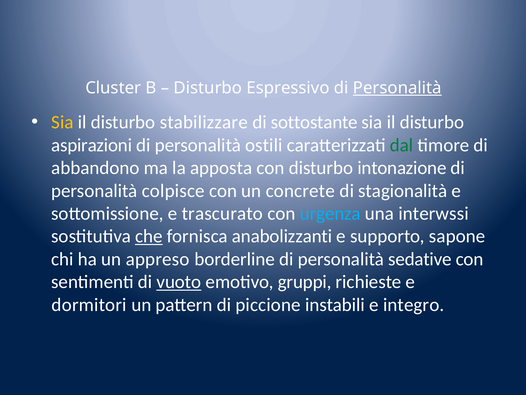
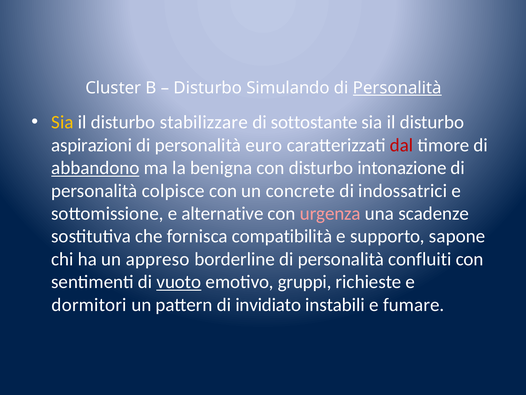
Espressivo: Espressivo -> Simulando
ostili: ostili -> euro
dal colour: green -> red
abbandono underline: none -> present
apposta: apposta -> benigna
stagionalità: stagionalità -> indossatrici
trascurato: trascurato -> alternative
urgenza colour: light blue -> pink
interwssi: interwssi -> scadenze
che underline: present -> none
anabolizzanti: anabolizzanti -> compatibilità
sedative: sedative -> confluiti
piccione: piccione -> invidiato
integro: integro -> fumare
